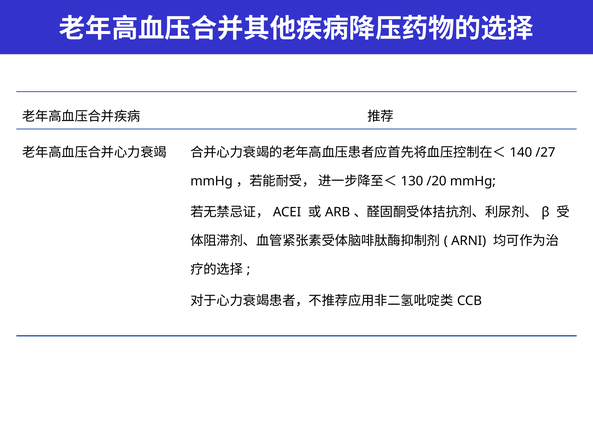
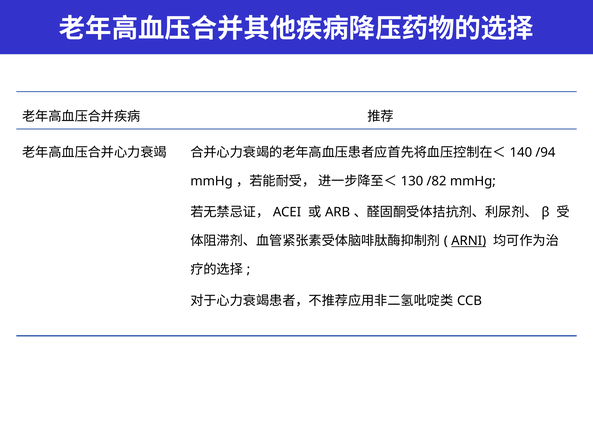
/27: /27 -> /94
/20: /20 -> /82
ARNI underline: none -> present
